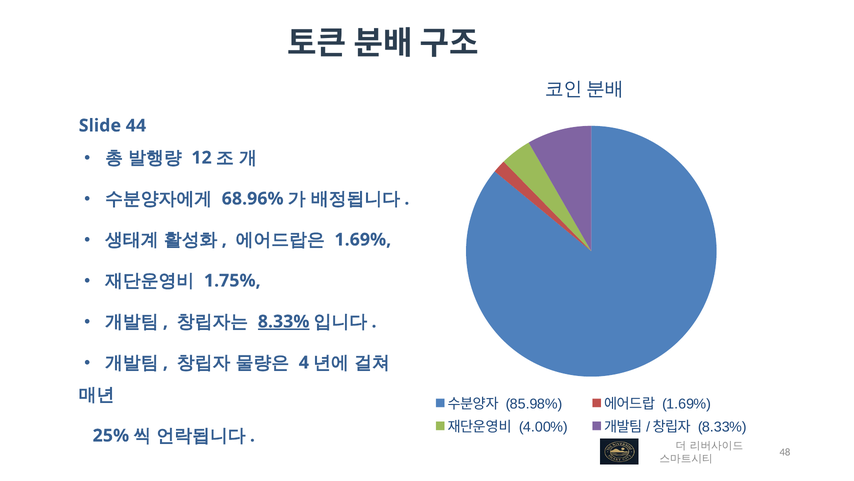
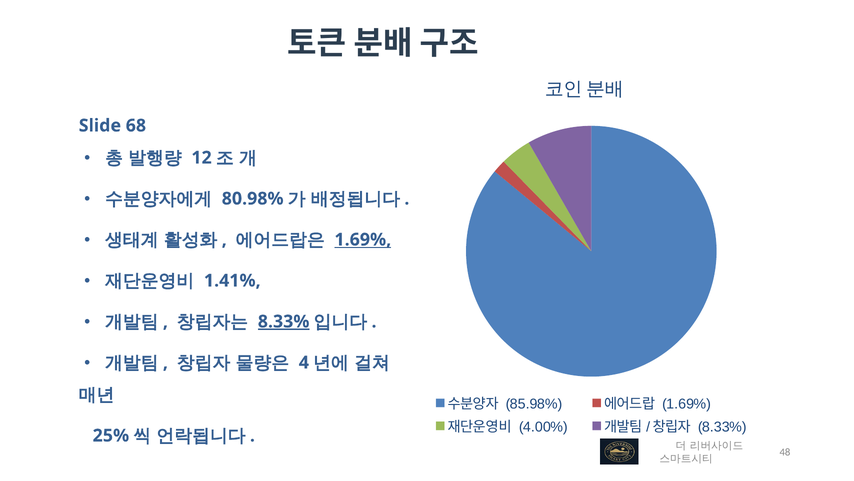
44: 44 -> 68
68.96%: 68.96% -> 80.98%
1.69% at (363, 239) underline: none -> present
1.75%: 1.75% -> 1.41%
